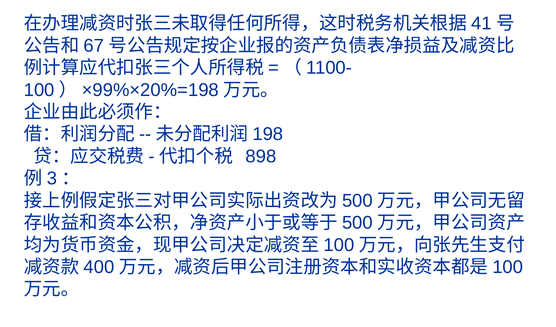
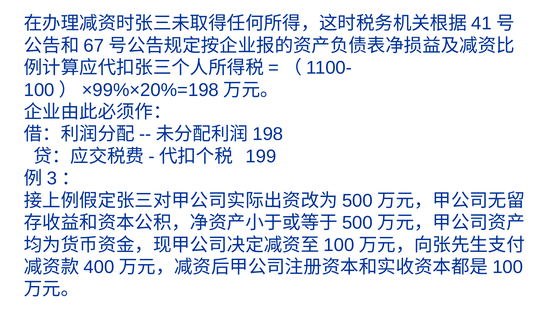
898: 898 -> 199
